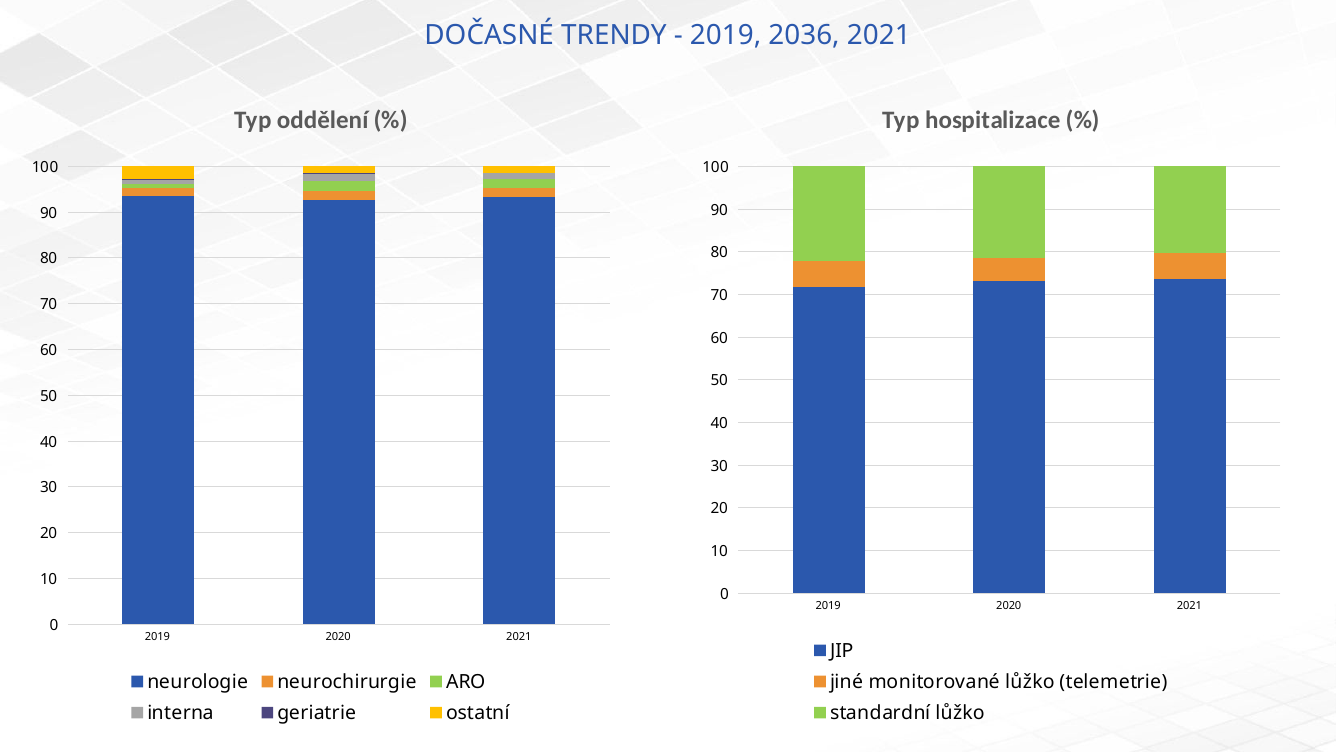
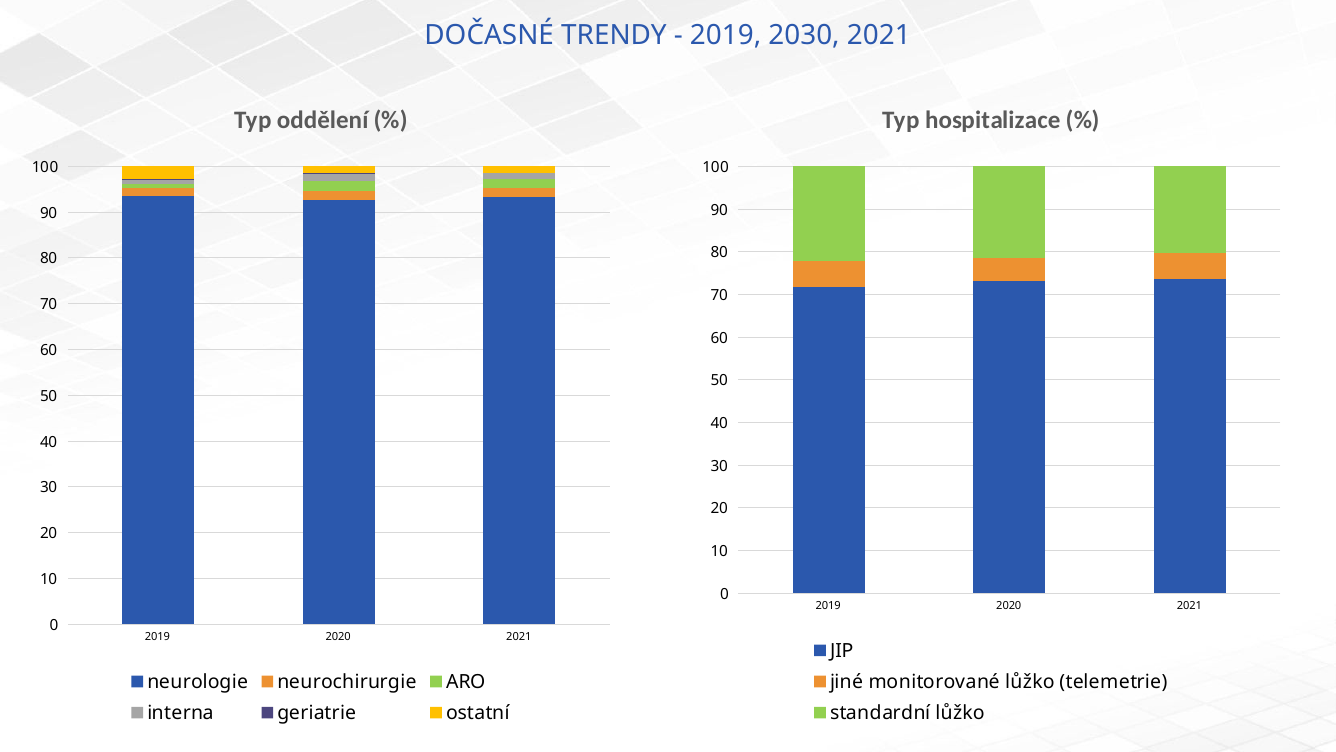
2036: 2036 -> 2030
